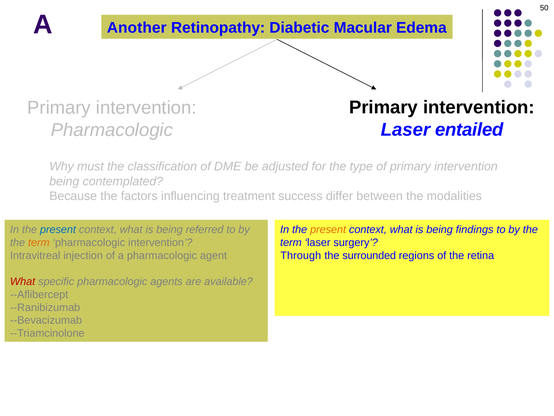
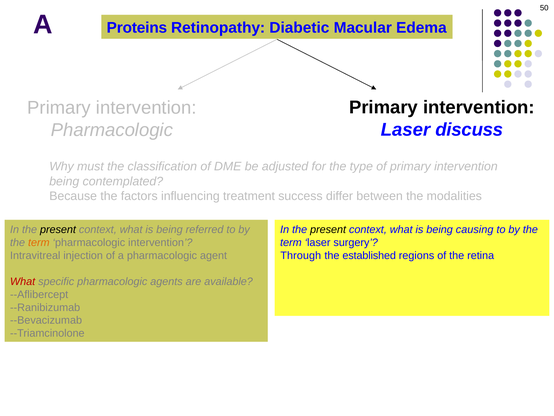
Another: Another -> Proteins
entailed: entailed -> discuss
present at (58, 229) colour: blue -> black
present at (328, 229) colour: orange -> black
findings: findings -> causing
surrounded: surrounded -> established
